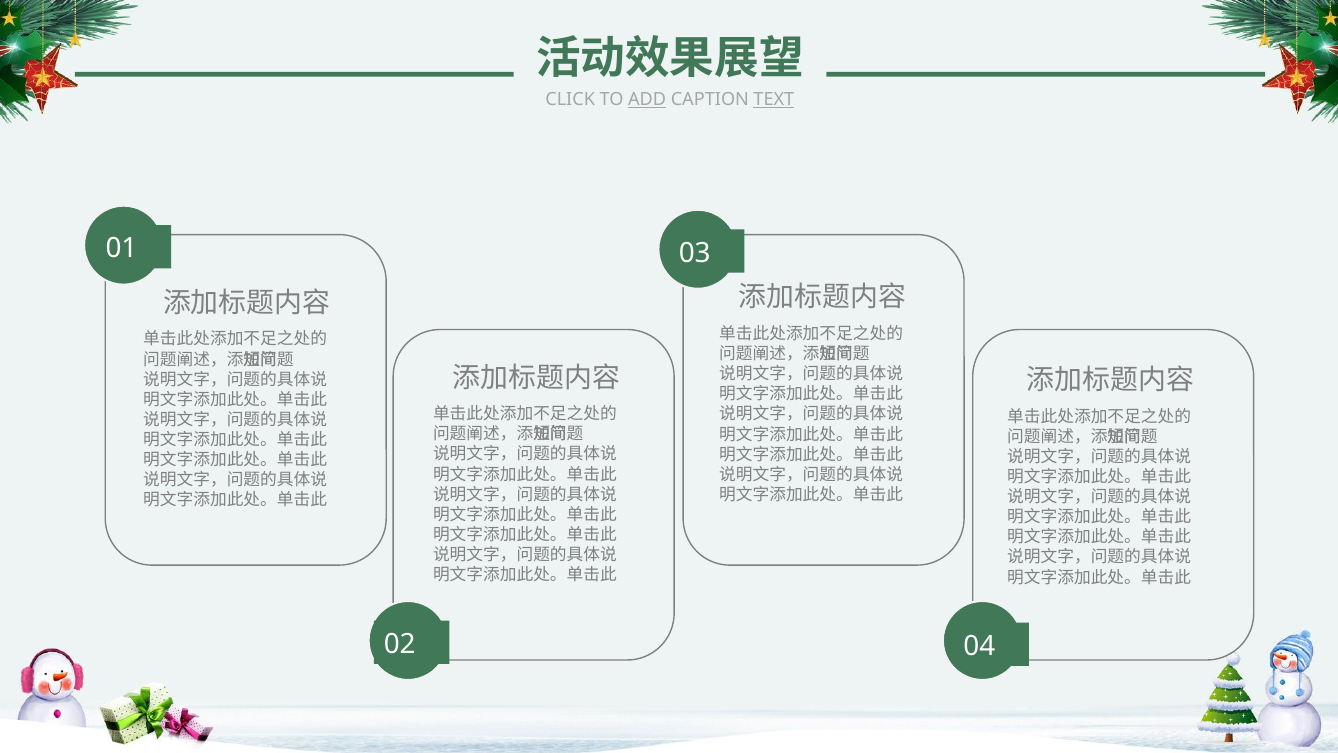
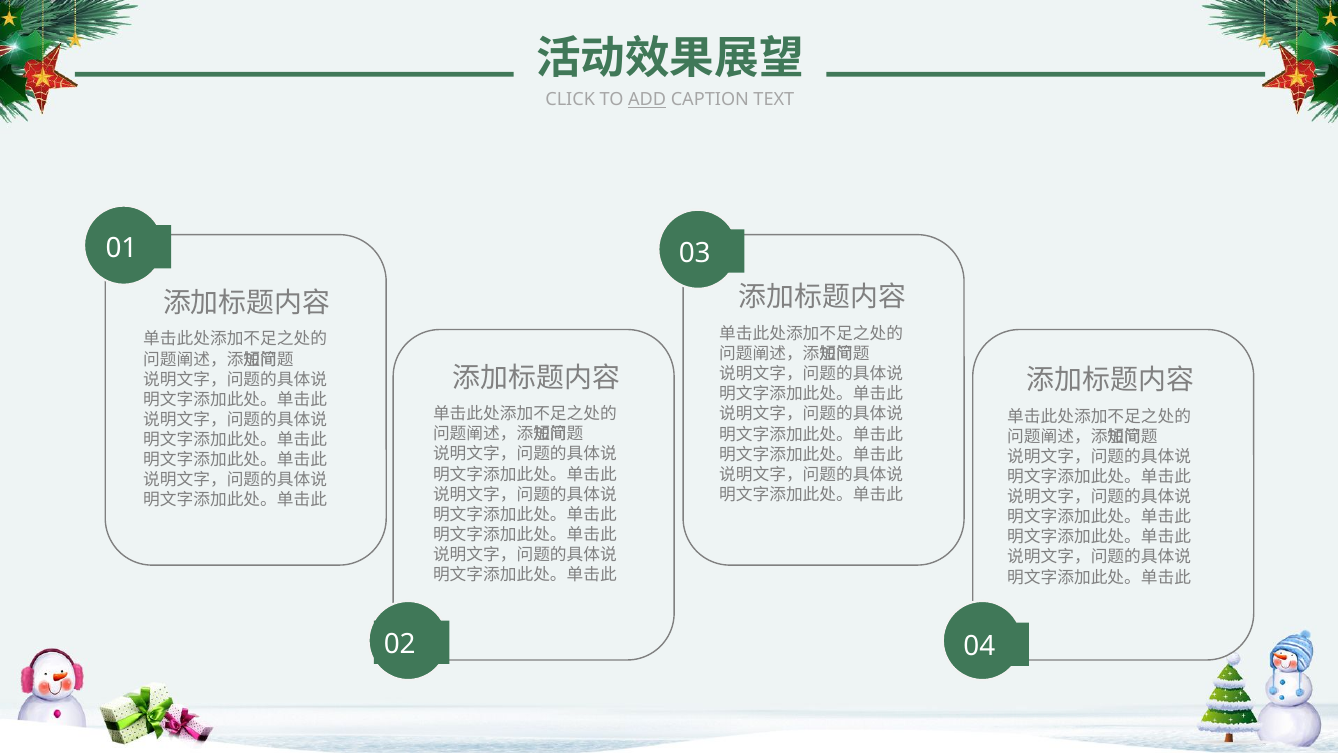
TEXT underline: present -> none
